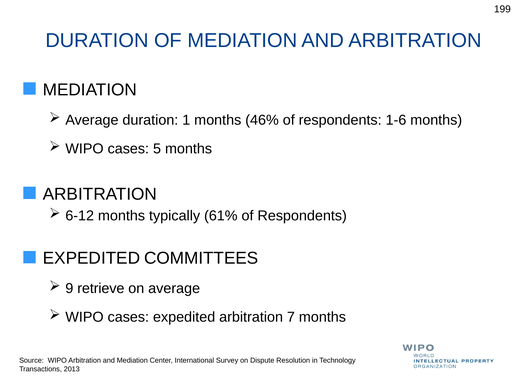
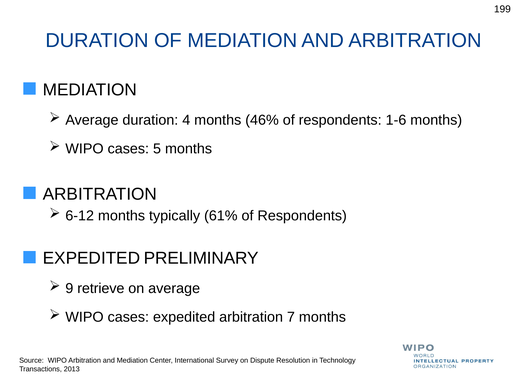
1: 1 -> 4
COMMITTEES: COMMITTEES -> PRELIMINARY
